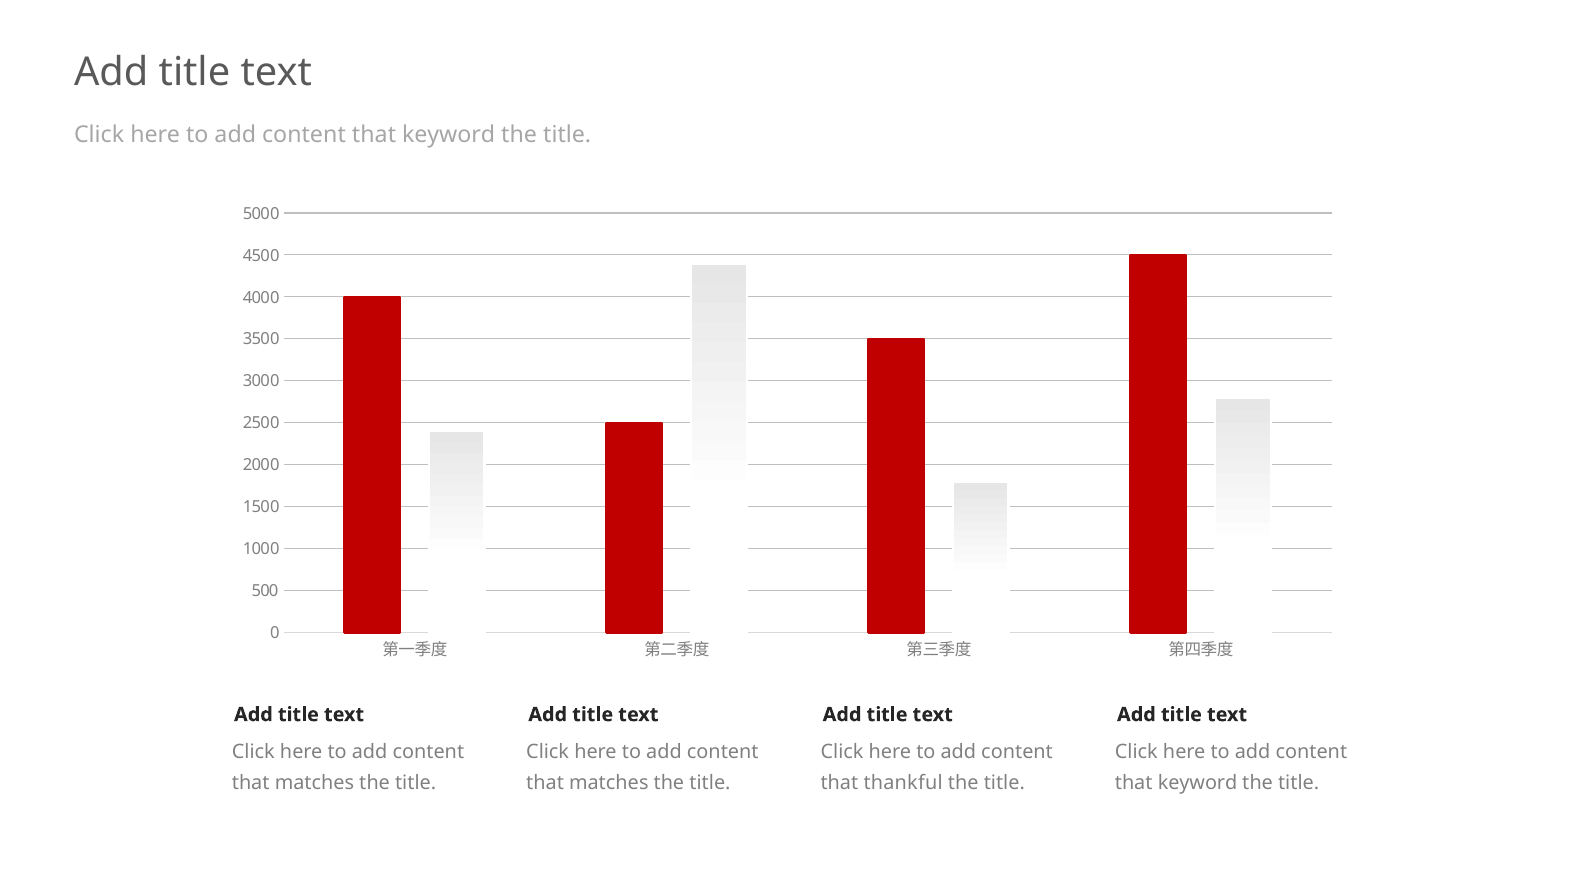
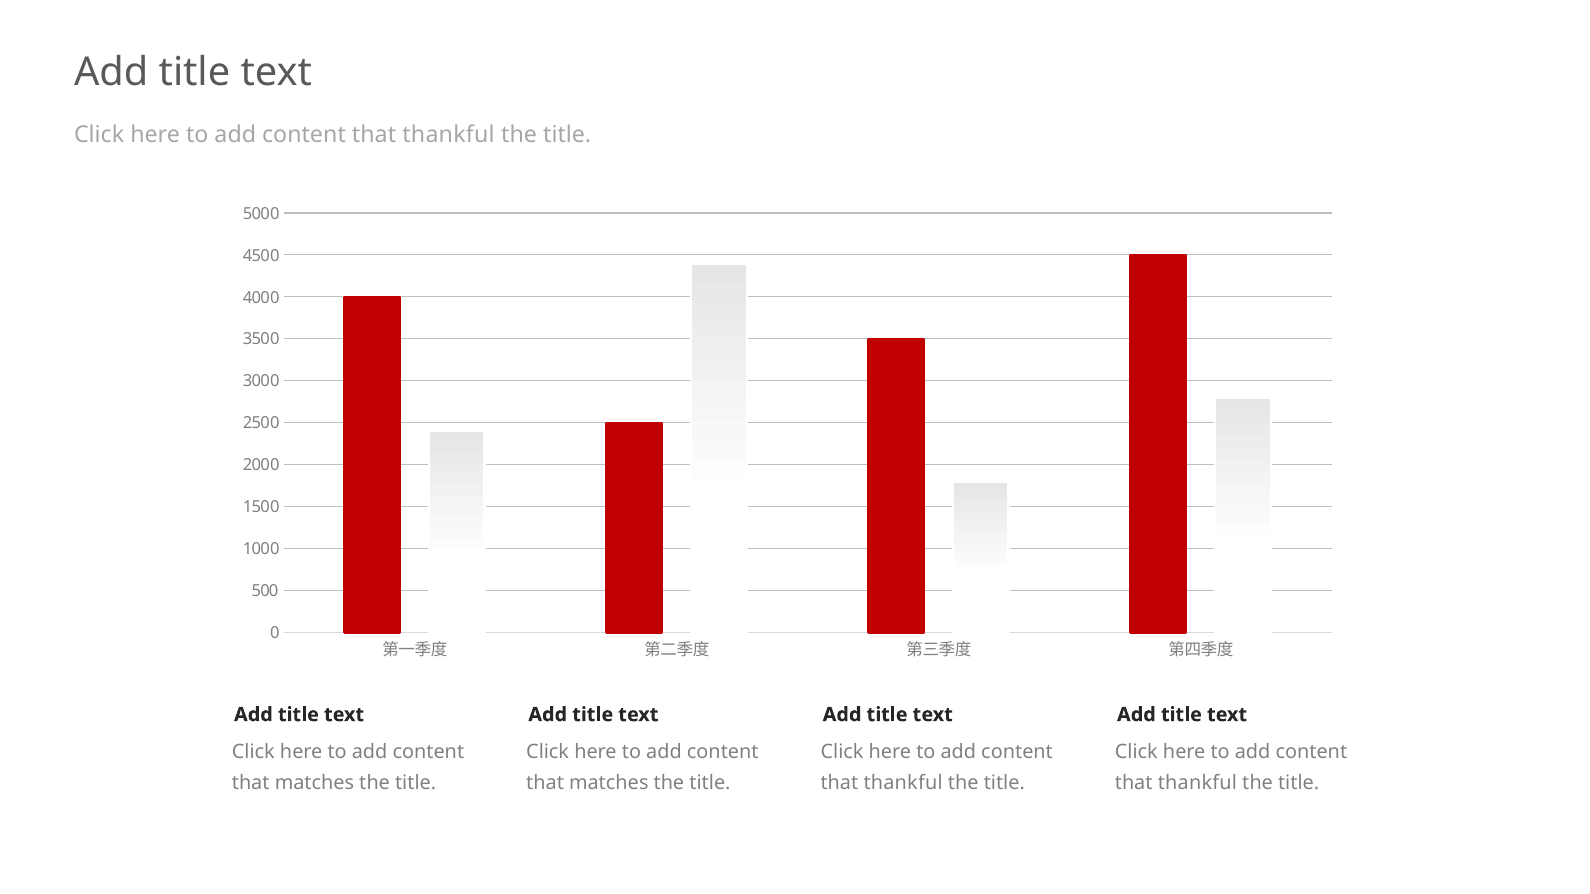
keyword at (449, 135): keyword -> thankful
keyword at (1198, 783): keyword -> thankful
